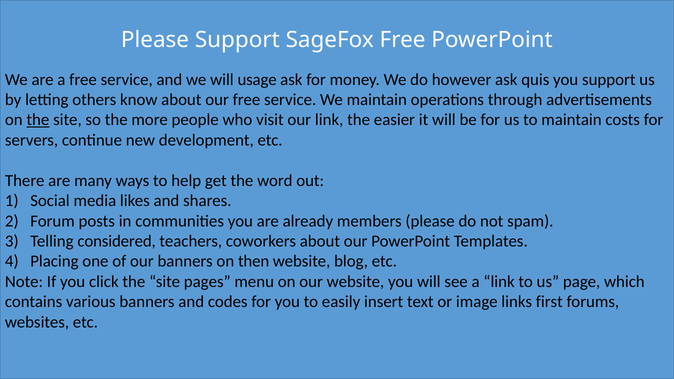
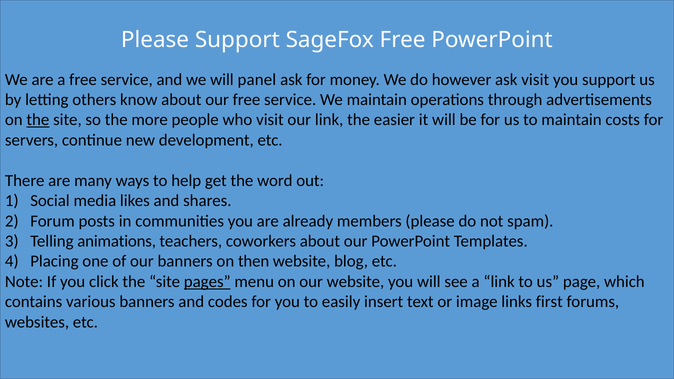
usage: usage -> panel
ask quis: quis -> visit
considered: considered -> animations
pages underline: none -> present
